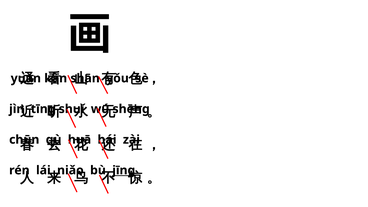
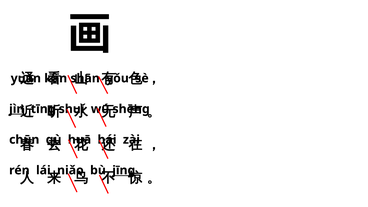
jìn underline: none -> present
